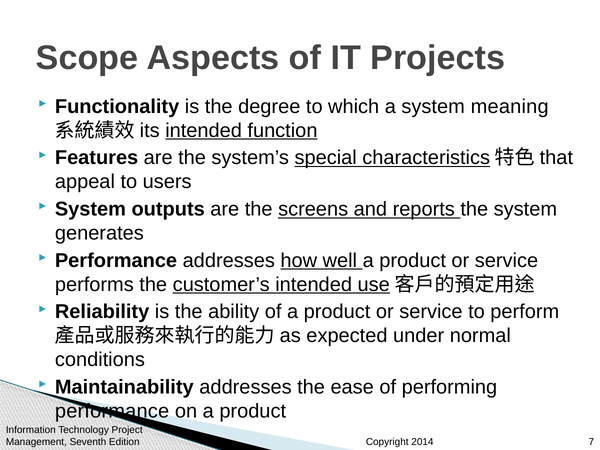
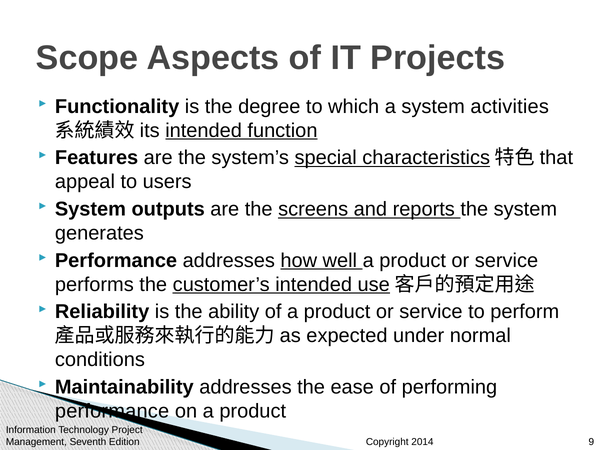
meaning: meaning -> activities
7: 7 -> 9
